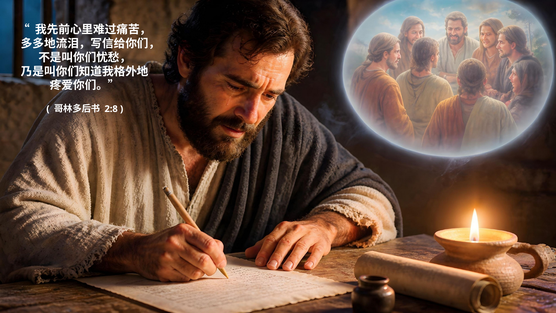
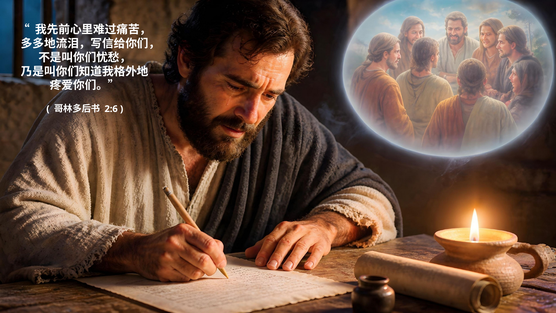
2:8: 2:8 -> 2:6
